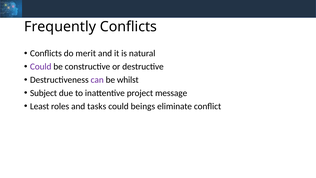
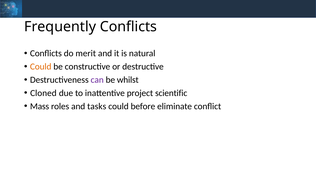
Could at (41, 67) colour: purple -> orange
Subject: Subject -> Cloned
message: message -> scientific
Least: Least -> Mass
beings: beings -> before
